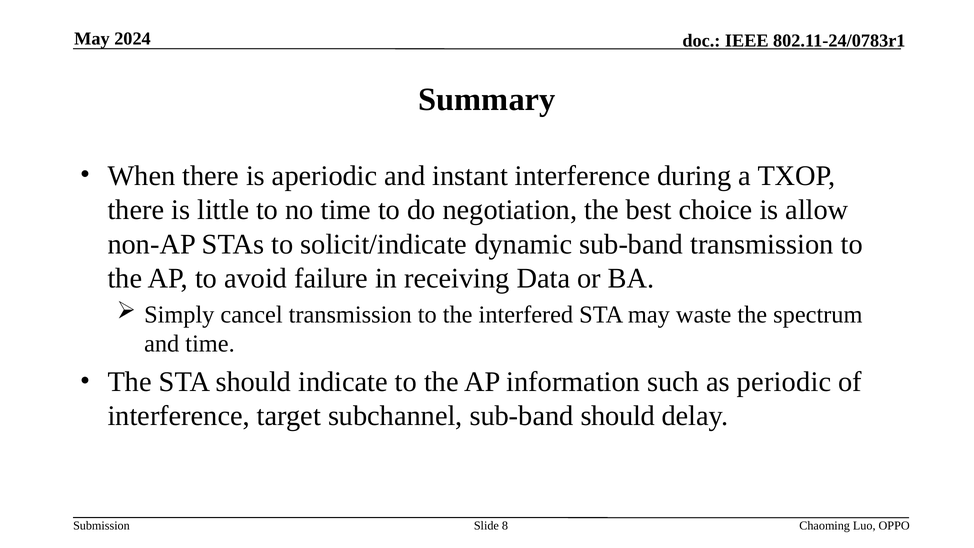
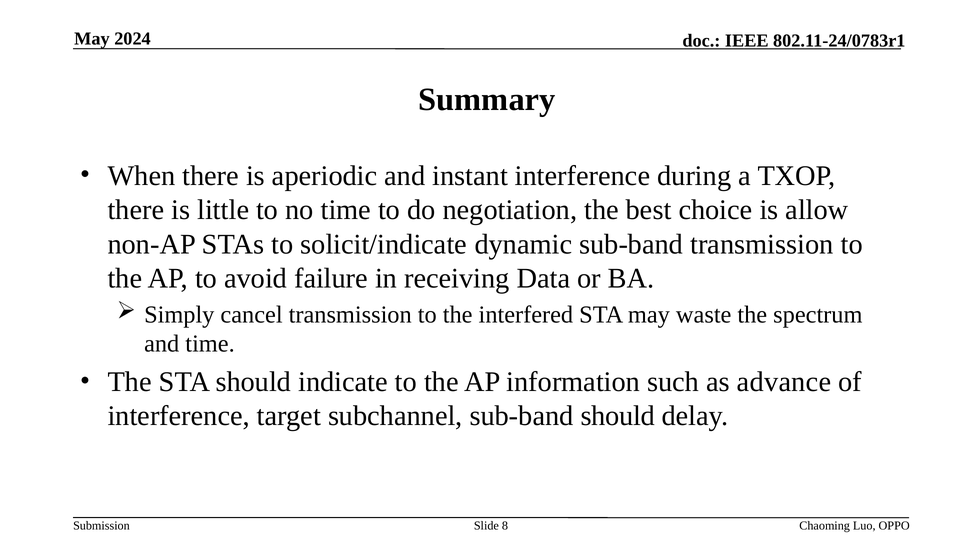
periodic: periodic -> advance
